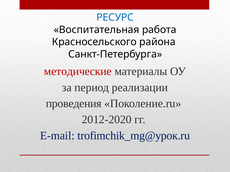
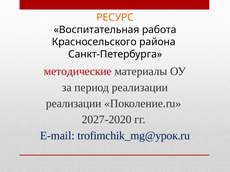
РЕСУРС colour: blue -> orange
проведения at (74, 104): проведения -> реализации
2012-2020: 2012-2020 -> 2027-2020
